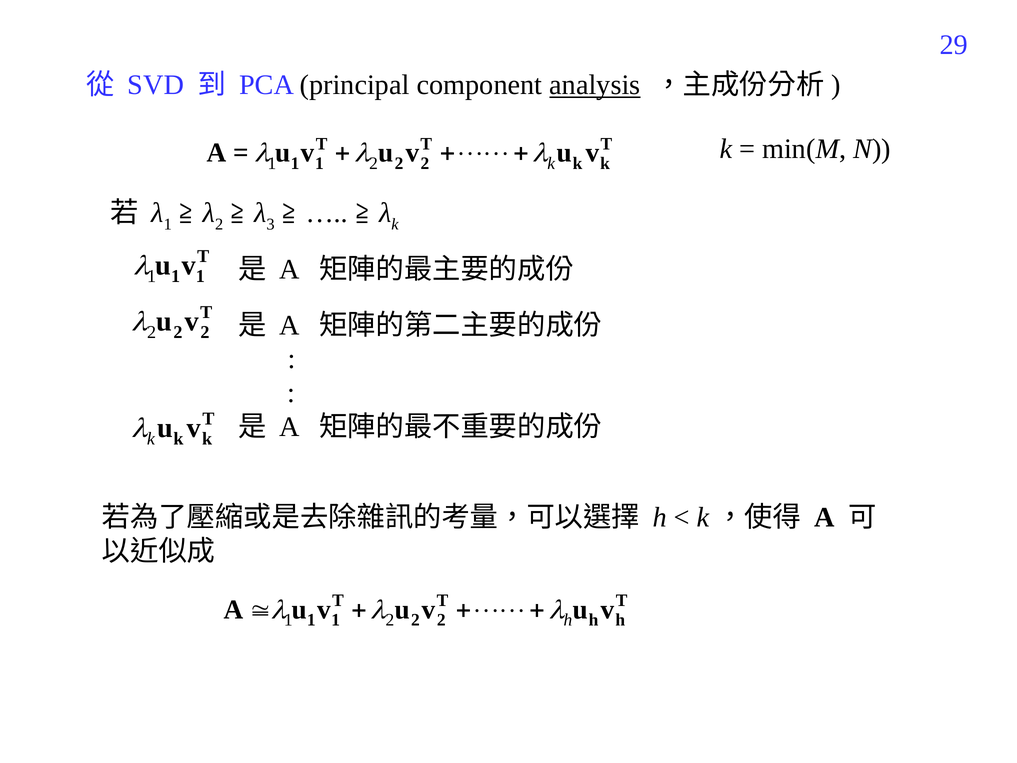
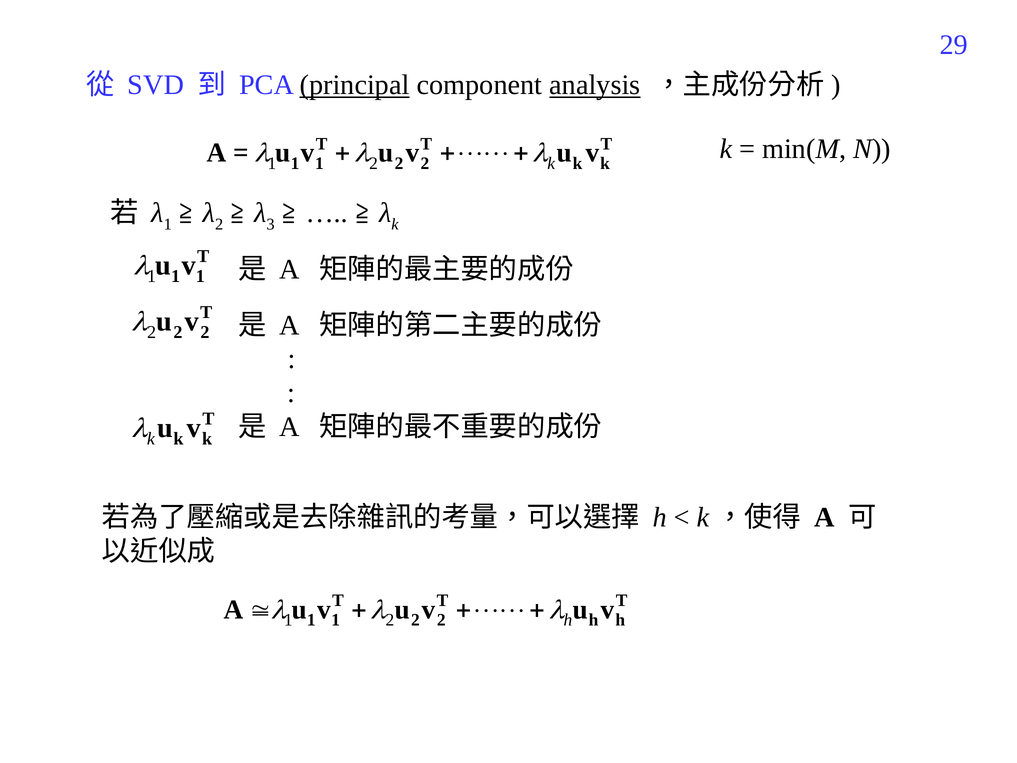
principal underline: none -> present
